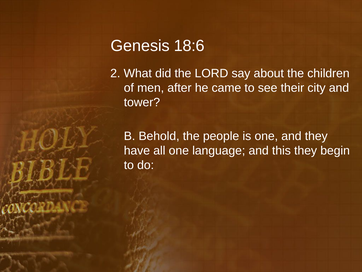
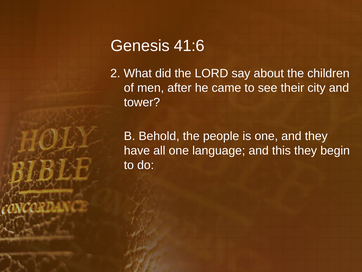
18:6: 18:6 -> 41:6
